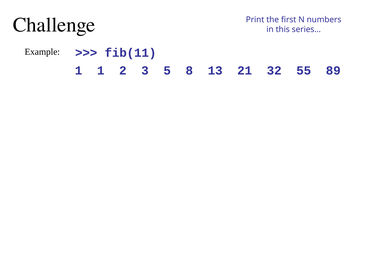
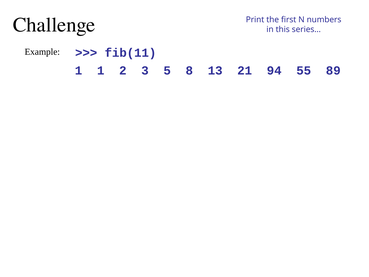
32: 32 -> 94
